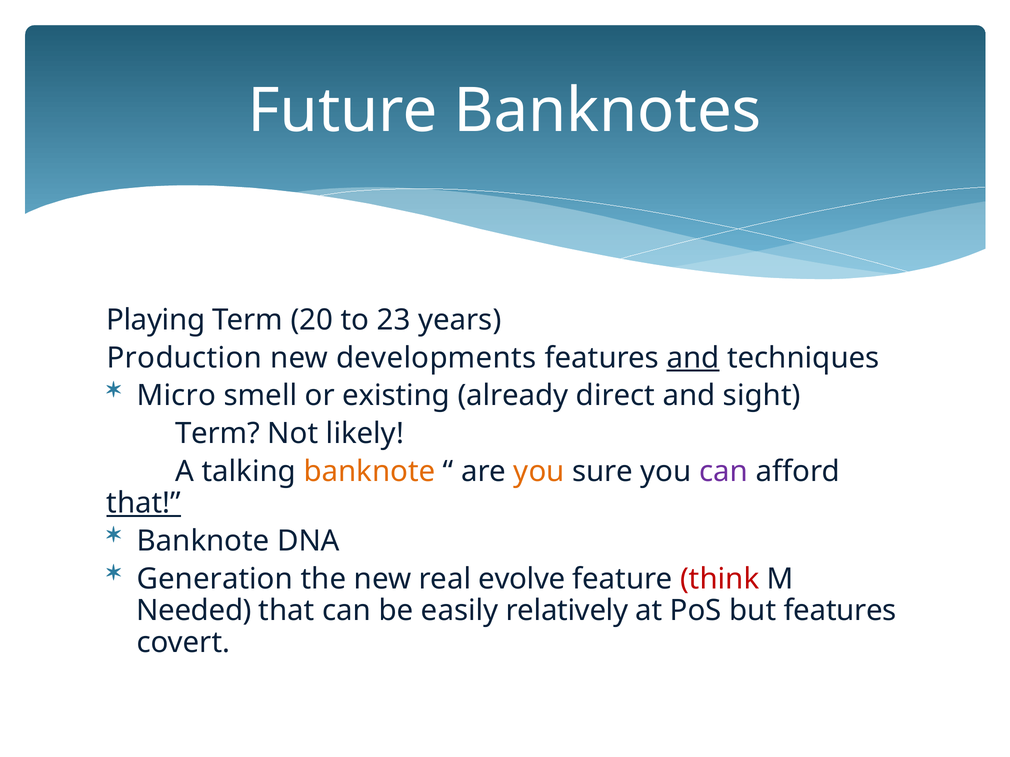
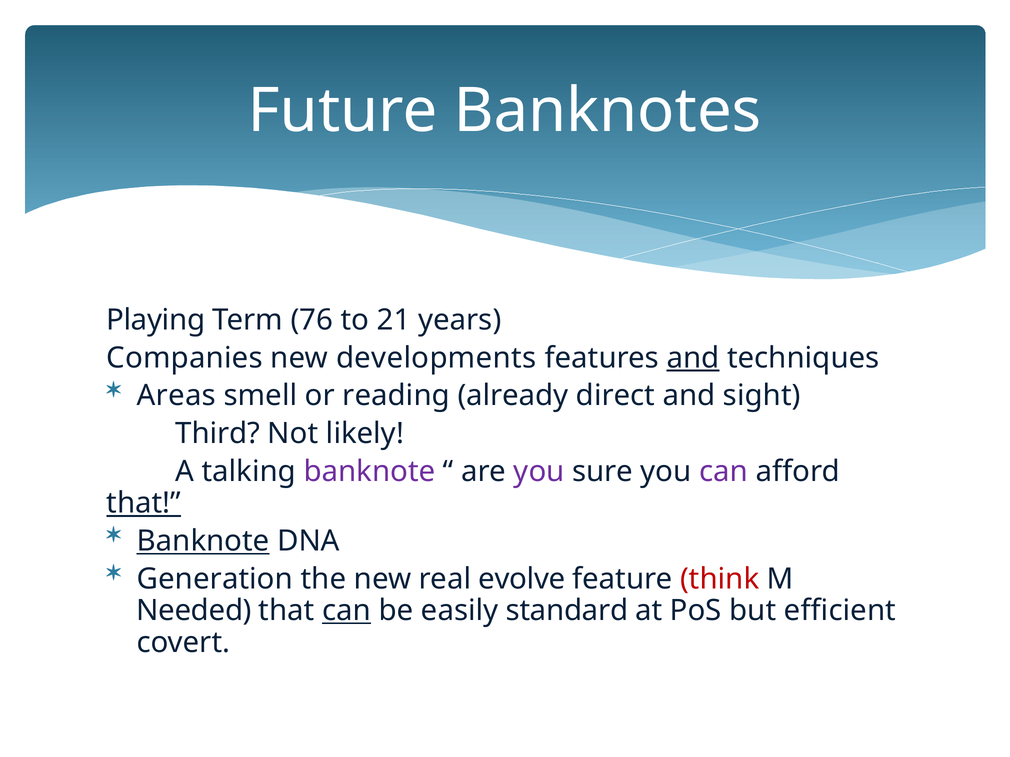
20: 20 -> 76
23: 23 -> 21
Production: Production -> Companies
Micro: Micro -> Areas
existing: existing -> reading
Term at (218, 434): Term -> Third
banknote at (369, 472) colour: orange -> purple
you at (539, 472) colour: orange -> purple
Banknote at (203, 541) underline: none -> present
can at (347, 611) underline: none -> present
relatively: relatively -> standard
but features: features -> efficient
